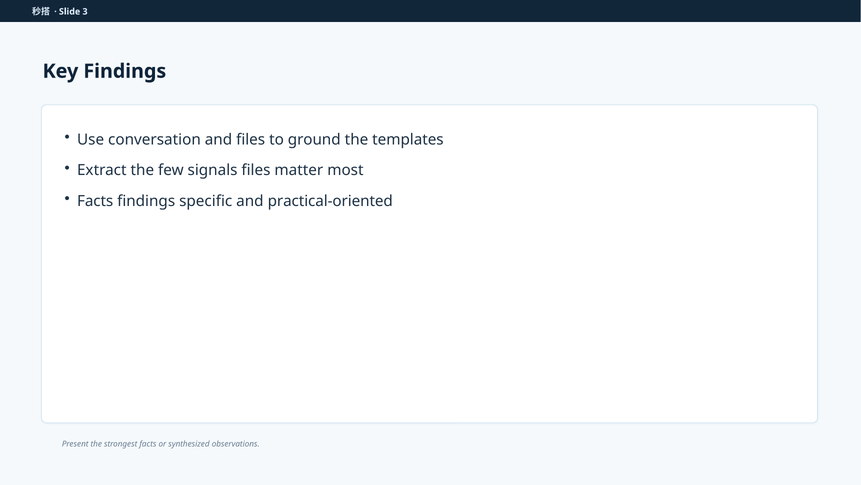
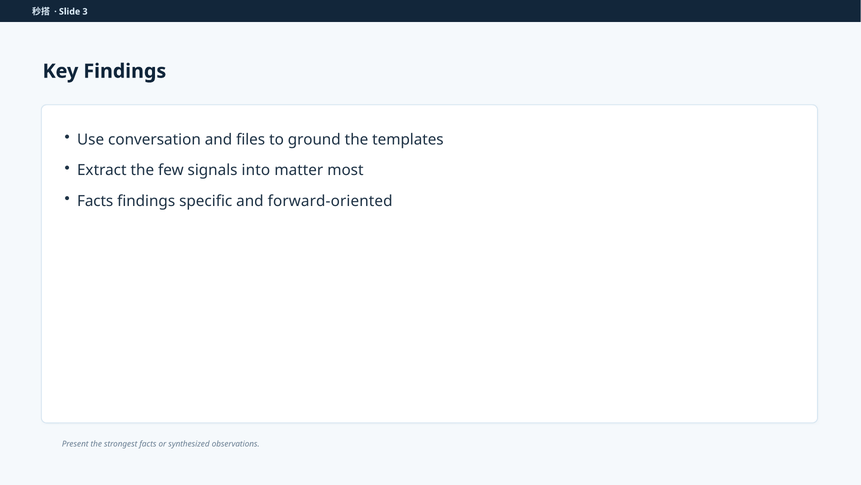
signals files: files -> into
practical-oriented: practical-oriented -> forward-oriented
